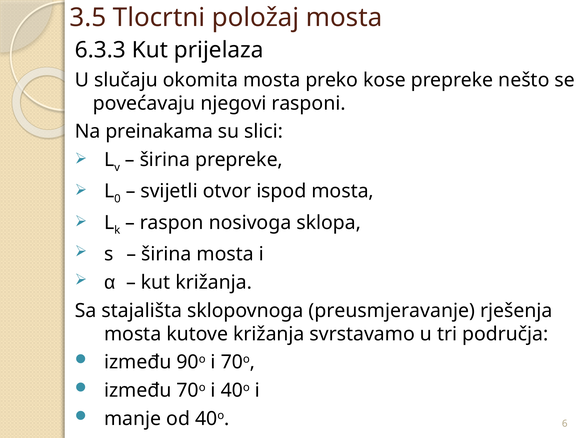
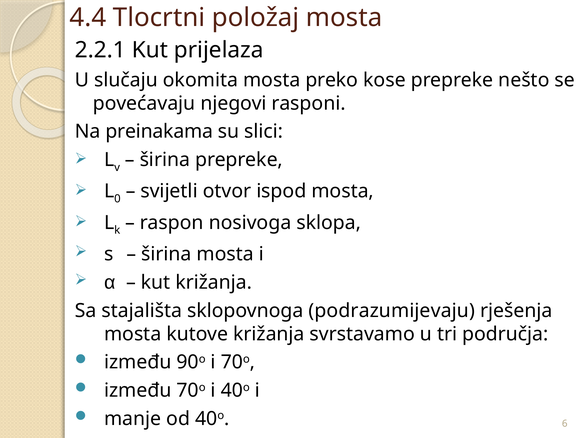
3.5: 3.5 -> 4.4
6.3.3: 6.3.3 -> 2.2.1
preusmjeravanje: preusmjeravanje -> podrazumijevaju
